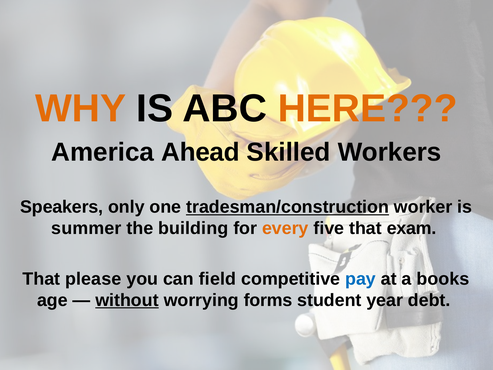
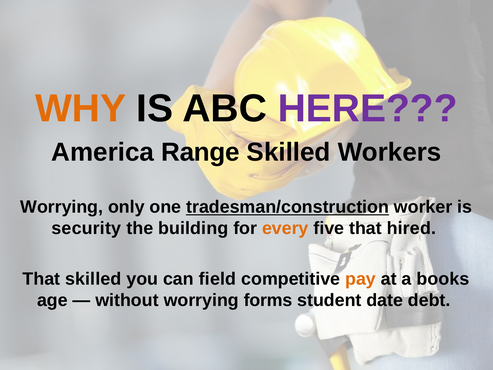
HERE colour: orange -> purple
Ahead: Ahead -> Range
Speakers at (62, 207): Speakers -> Worrying
summer: summer -> security
exam: exam -> hired
That please: please -> skilled
pay colour: blue -> orange
without underline: present -> none
year: year -> date
